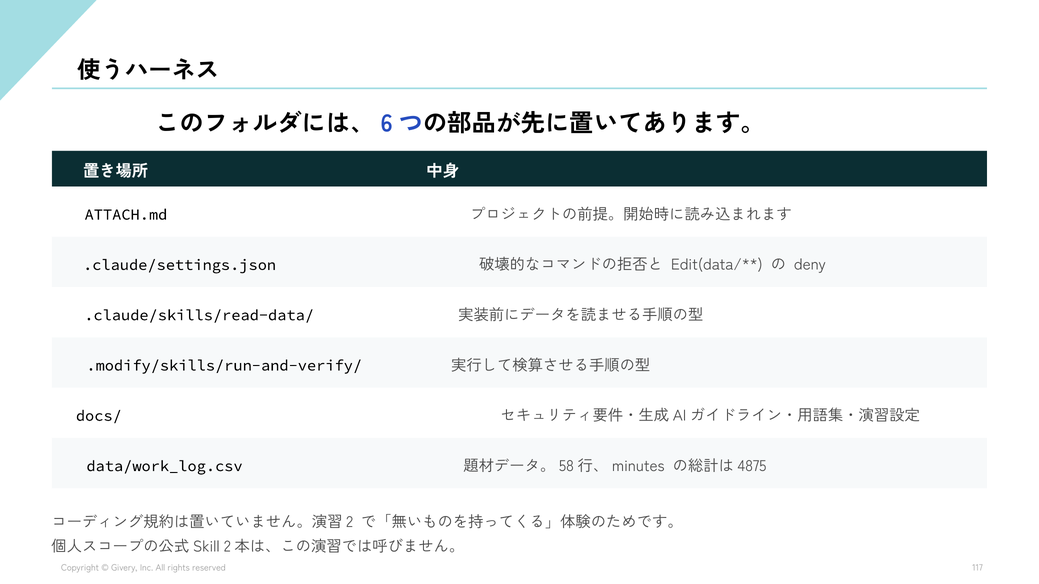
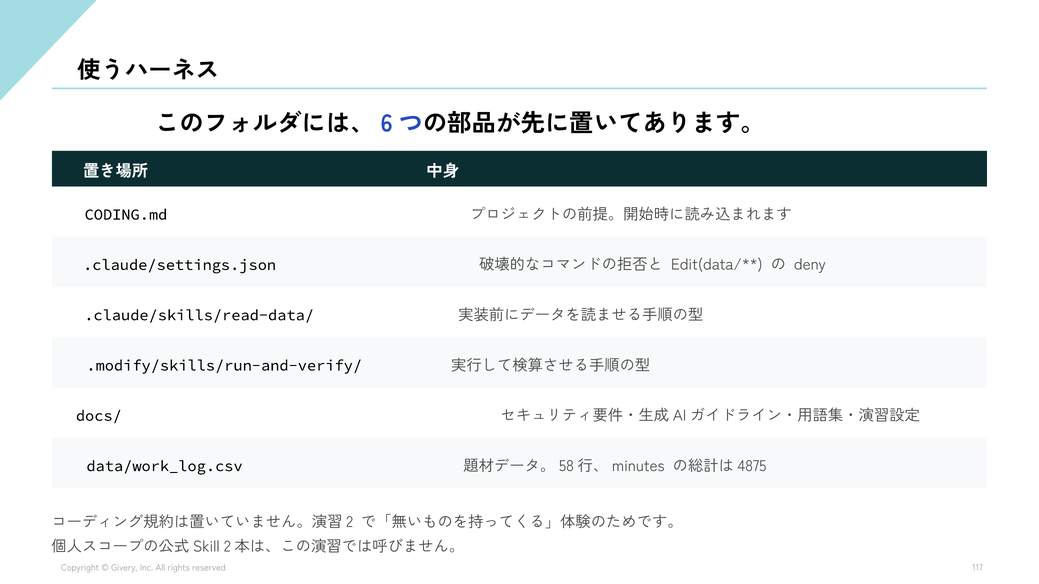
ATTACH.md: ATTACH.md -> CODING.md
